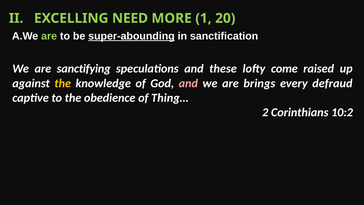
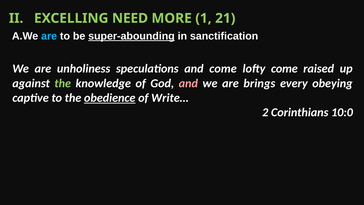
20: 20 -> 21
are at (49, 36) colour: light green -> light blue
sanctifying: sanctifying -> unholiness
and these: these -> come
the at (63, 83) colour: yellow -> light green
defraud: defraud -> obeying
obedience underline: none -> present
Thing…: Thing… -> Write…
10:2: 10:2 -> 10:0
